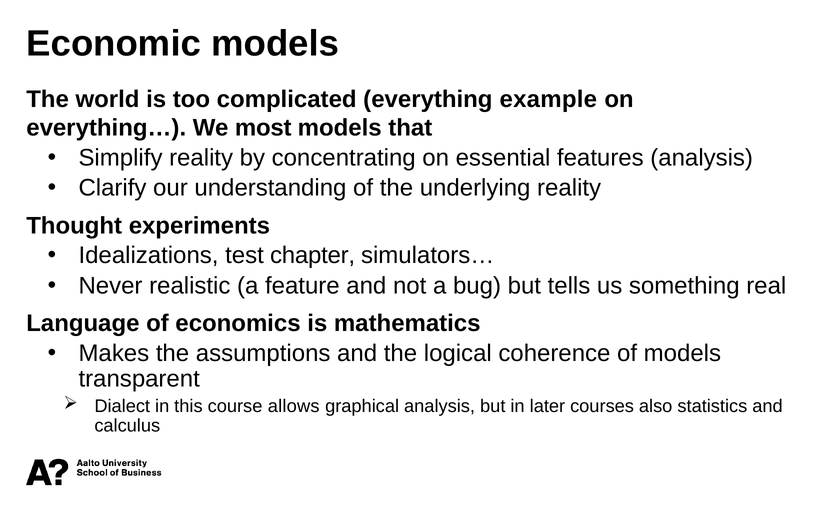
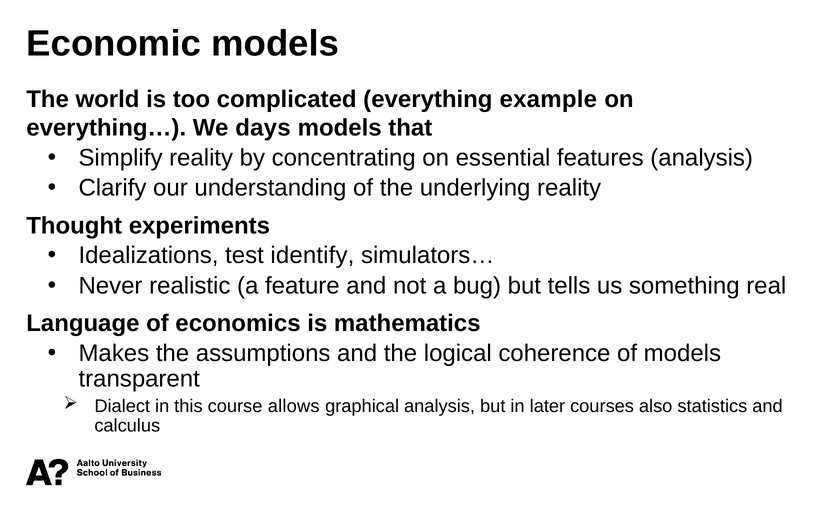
most: most -> days
chapter: chapter -> identify
